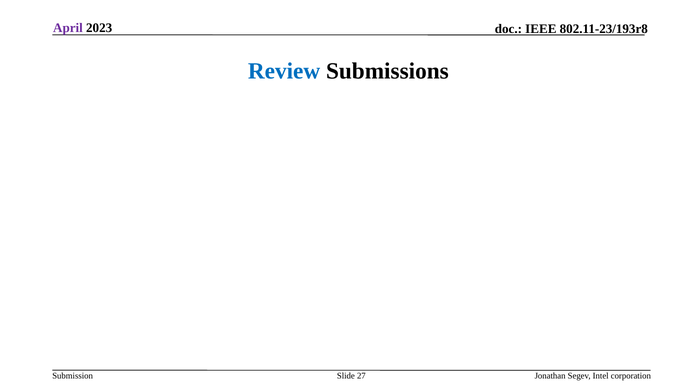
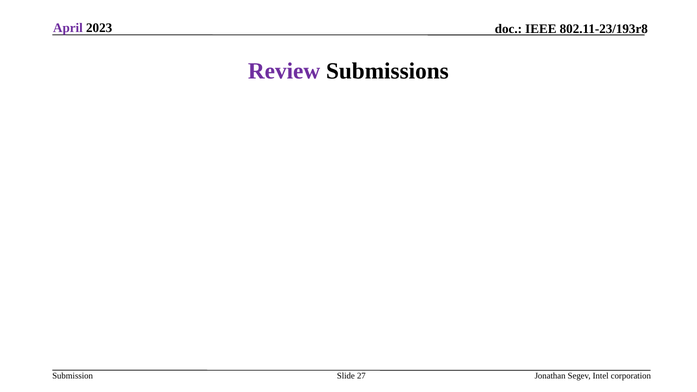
Review colour: blue -> purple
